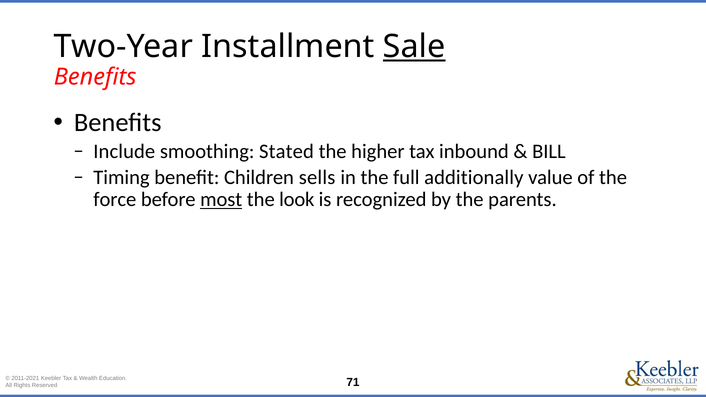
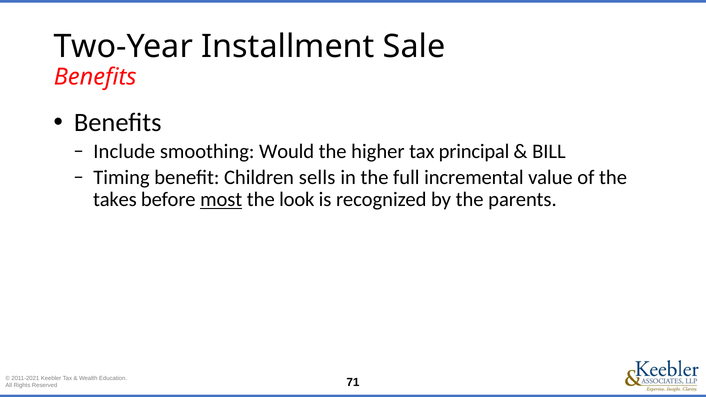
Sale underline: present -> none
Stated: Stated -> Would
inbound: inbound -> principal
additionally: additionally -> incremental
force: force -> takes
